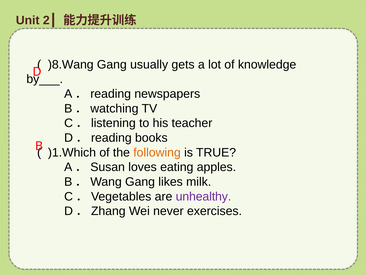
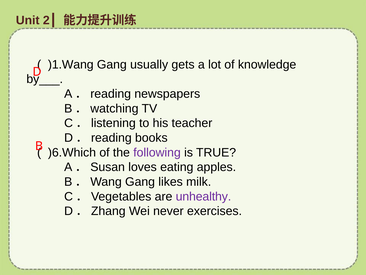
)8.Wang: )8.Wang -> )1.Wang
)1.Which: )1.Which -> )6.Which
following colour: orange -> purple
